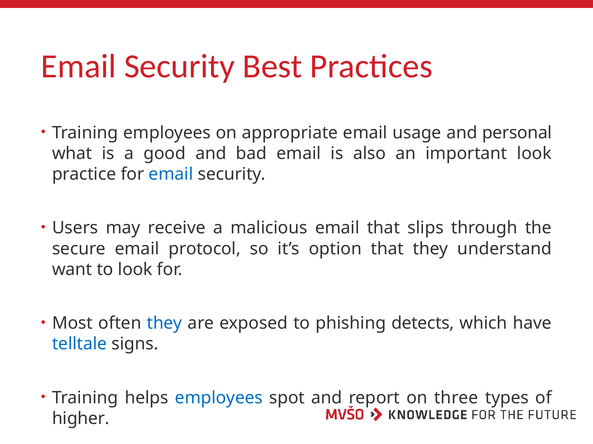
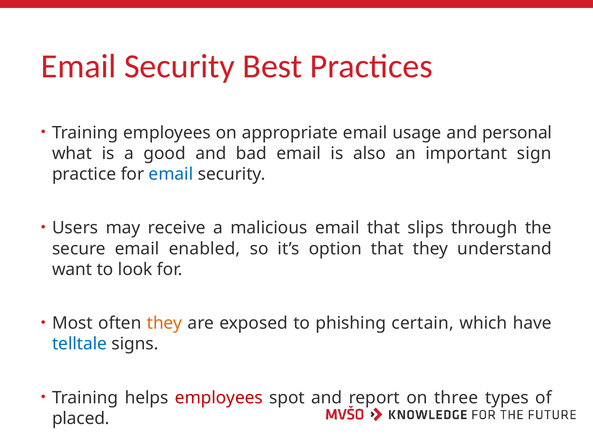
important look: look -> sign
protocol: protocol -> enabled
they at (165, 324) colour: blue -> orange
detects: detects -> certain
employees at (219, 398) colour: blue -> red
higher: higher -> placed
